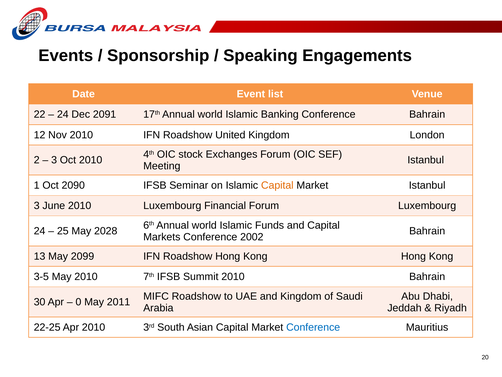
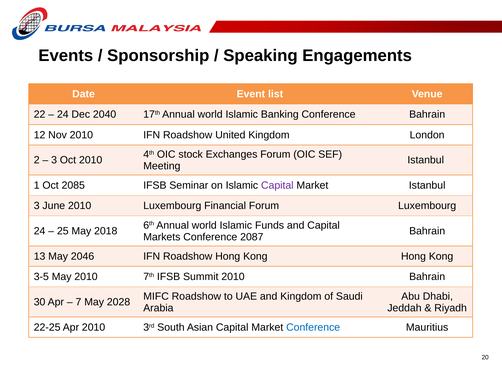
2091: 2091 -> 2040
2090: 2090 -> 2085
Capital at (277, 185) colour: orange -> purple
2028: 2028 -> 2018
2002: 2002 -> 2087
2099: 2099 -> 2046
0: 0 -> 7
2011: 2011 -> 2028
